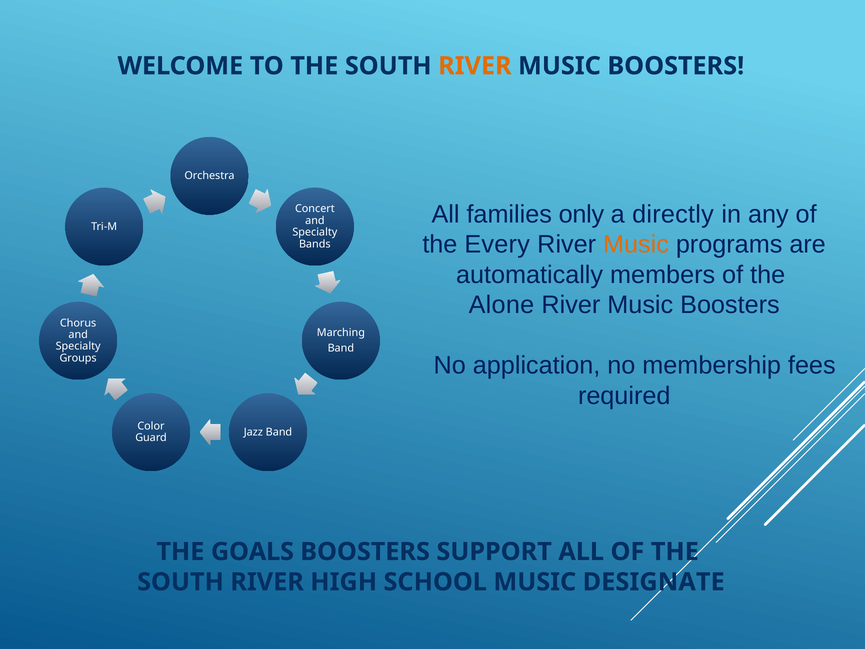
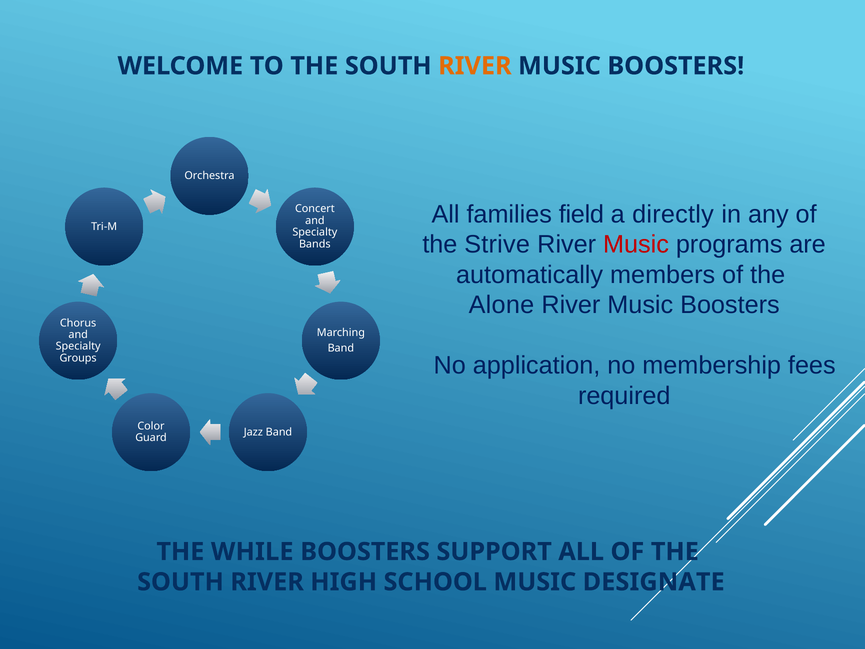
only: only -> field
Every: Every -> Strive
Music at (636, 244) colour: orange -> red
GOALS: GOALS -> WHILE
